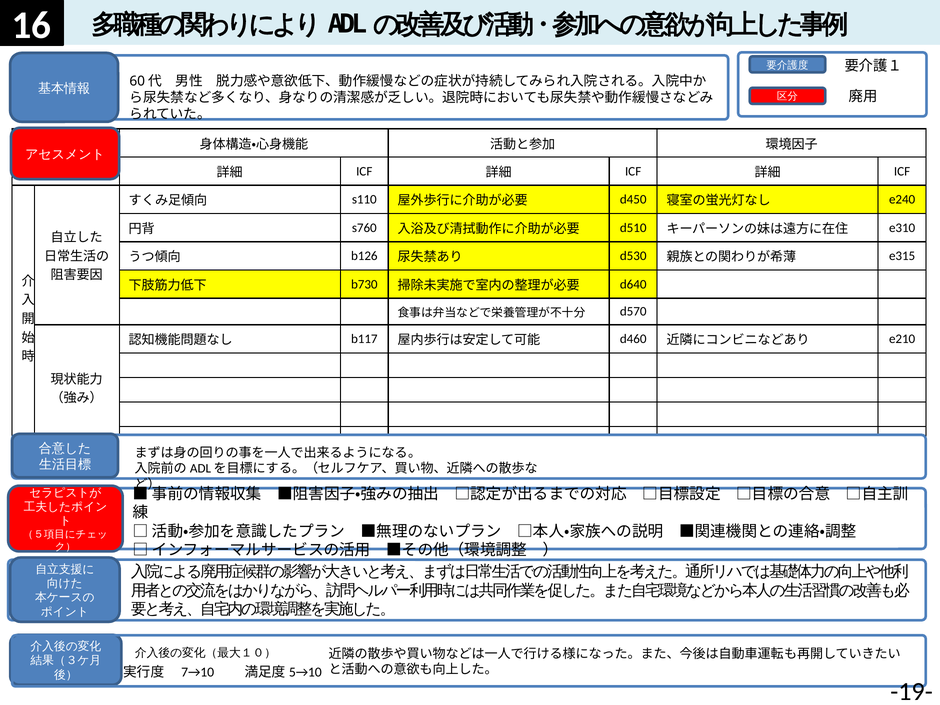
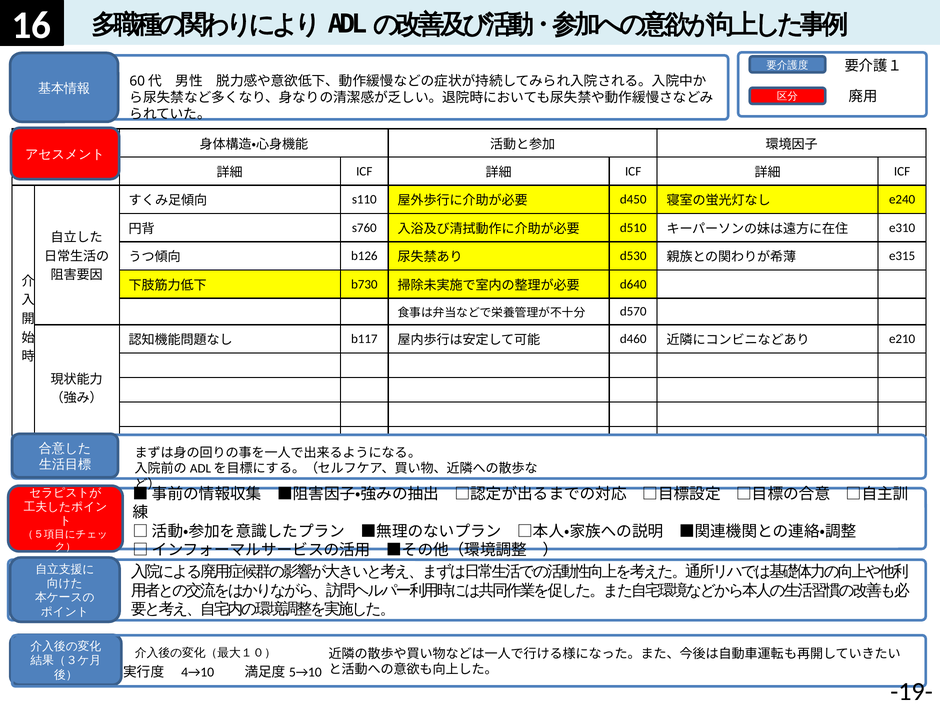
7→10: 7→10 -> 4→10
